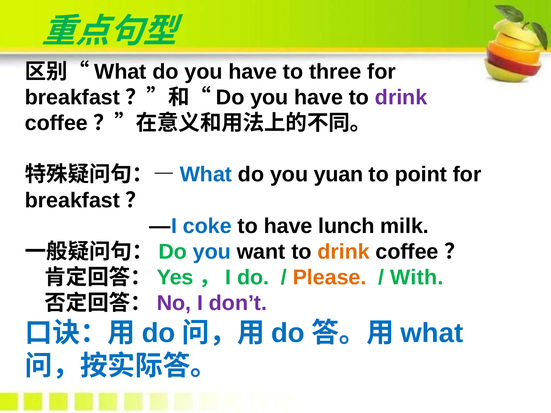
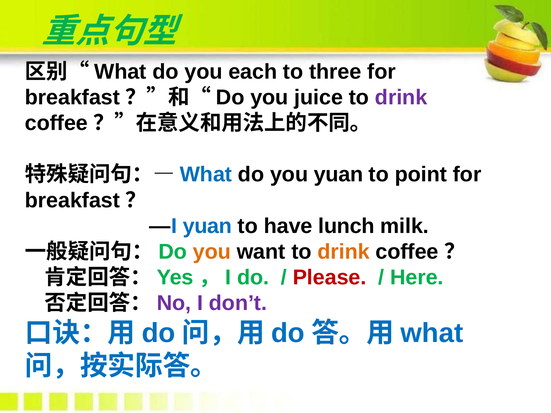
have at (253, 72): have -> each
have at (319, 97): have -> juice
—I coke: coke -> yuan
you at (212, 252) colour: blue -> orange
Please colour: orange -> red
With: With -> Here
